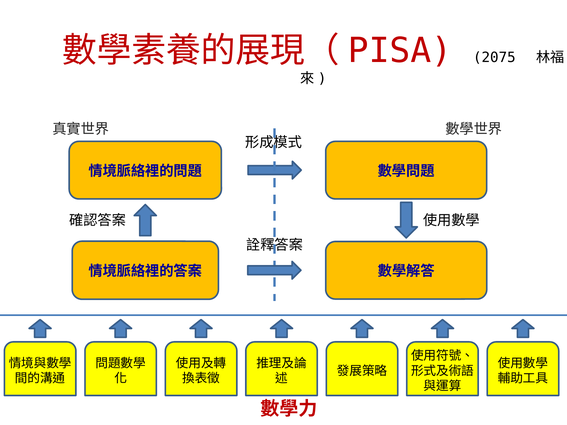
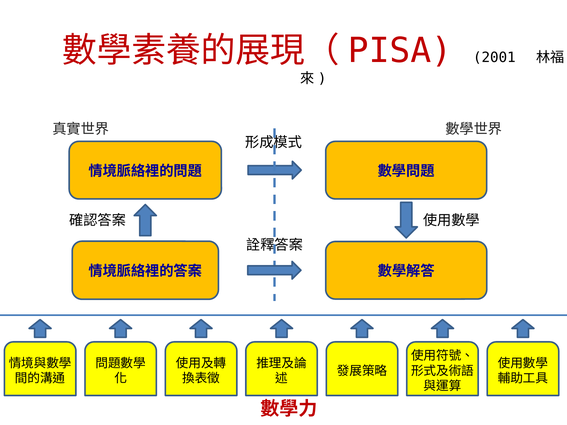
2075: 2075 -> 2001
